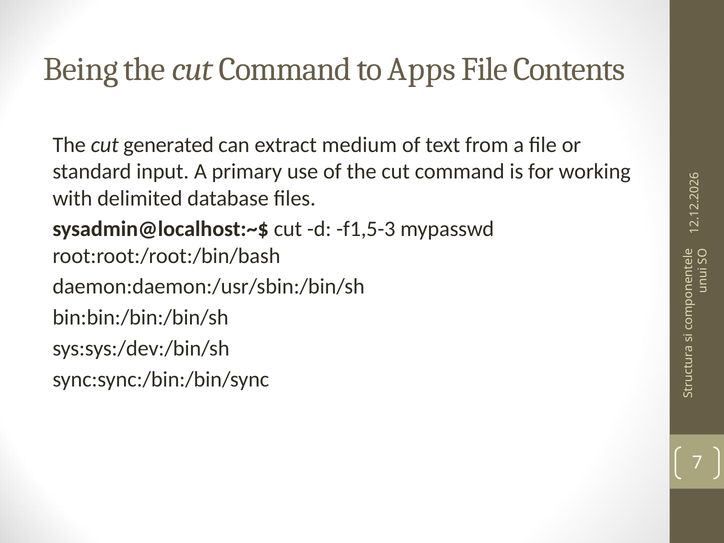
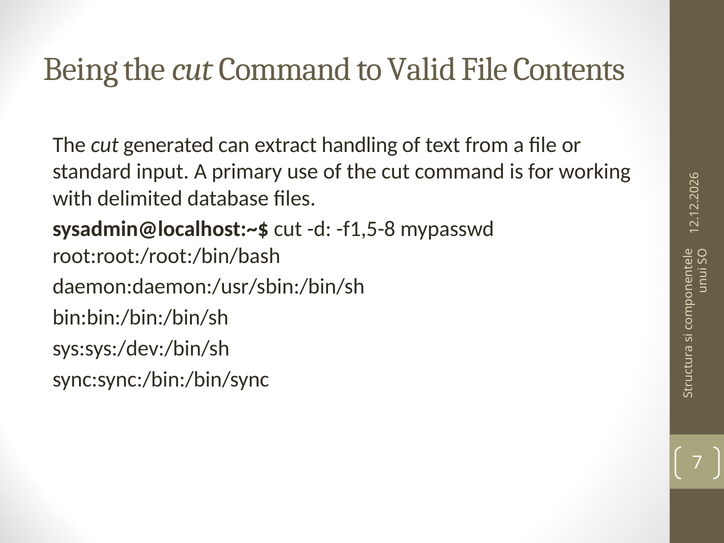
Apps: Apps -> Valid
medium: medium -> handling
f1,5-3: f1,5-3 -> f1,5-8
